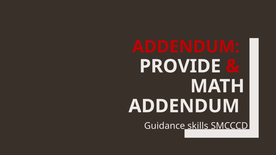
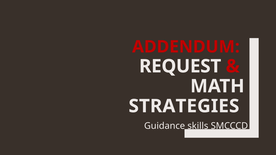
PROVIDE: PROVIDE -> REQUEST
ADDENDUM at (184, 106): ADDENDUM -> STRATEGIES
